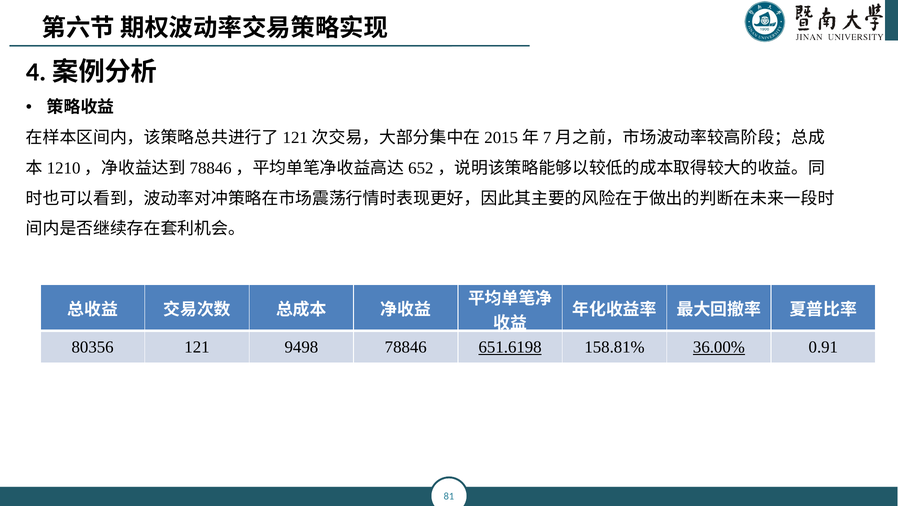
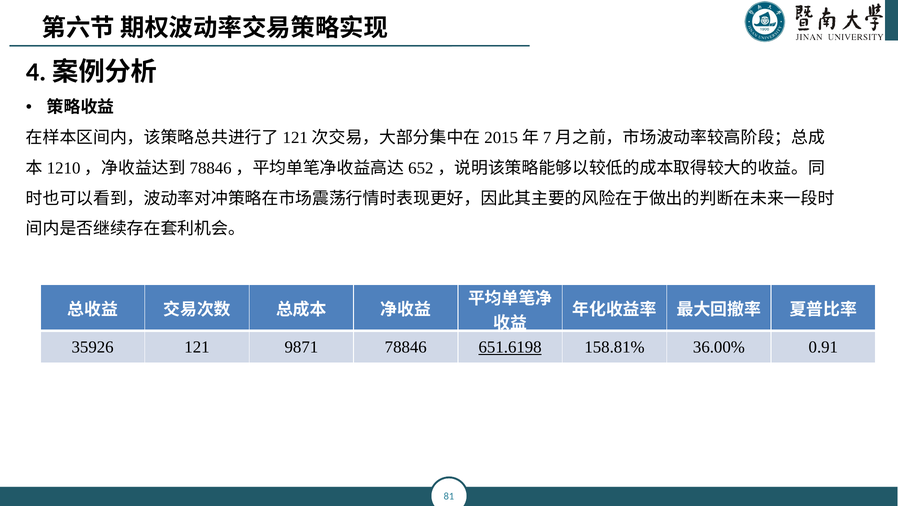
80356: 80356 -> 35926
9498: 9498 -> 9871
36.00% underline: present -> none
